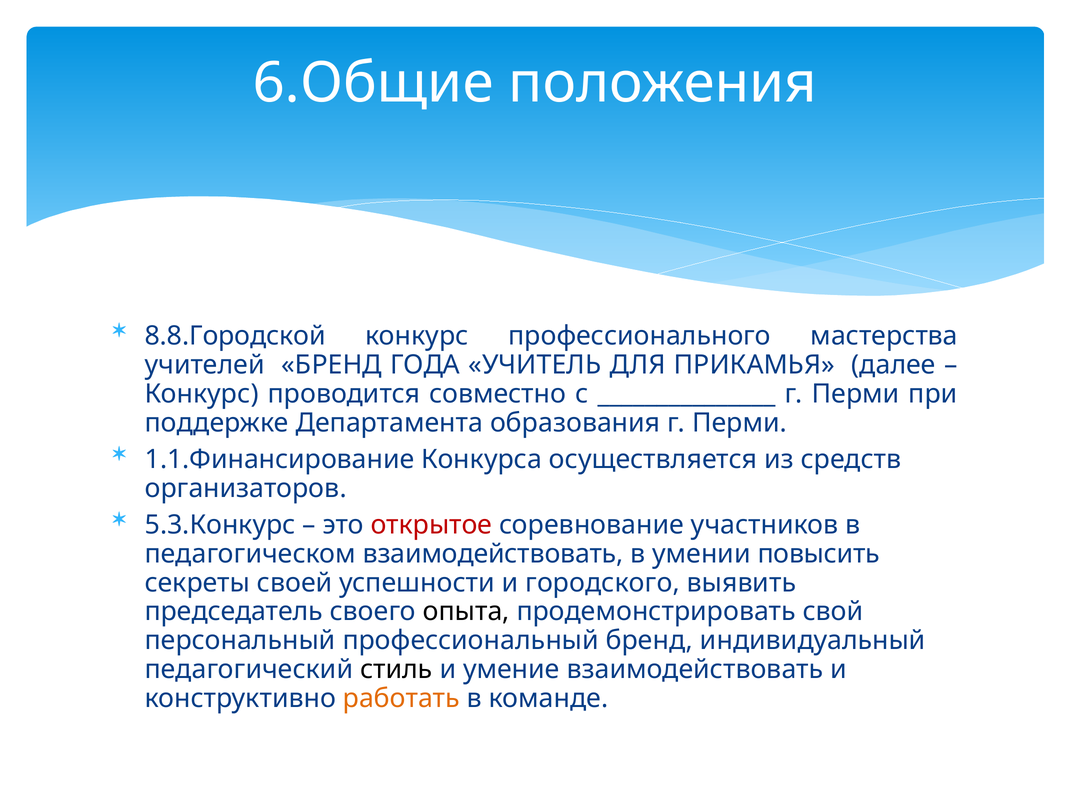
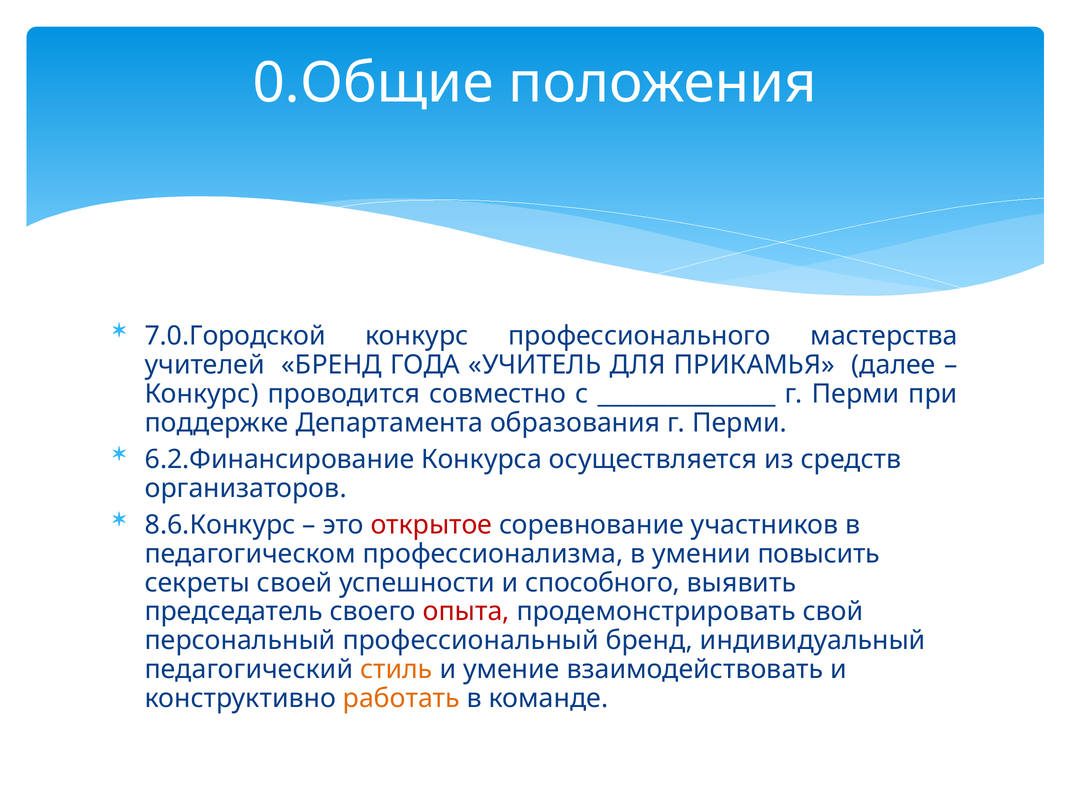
6.Общие: 6.Общие -> 0.Общие
8.8.Городской: 8.8.Городской -> 7.0.Городской
1.1.Финансирование: 1.1.Финансирование -> 6.2.Финансирование
5.3.Конкурс: 5.3.Конкурс -> 8.6.Конкурс
педагогическом взаимодействовать: взаимодействовать -> профессионализма
городского: городского -> способного
опыта colour: black -> red
стиль colour: black -> orange
